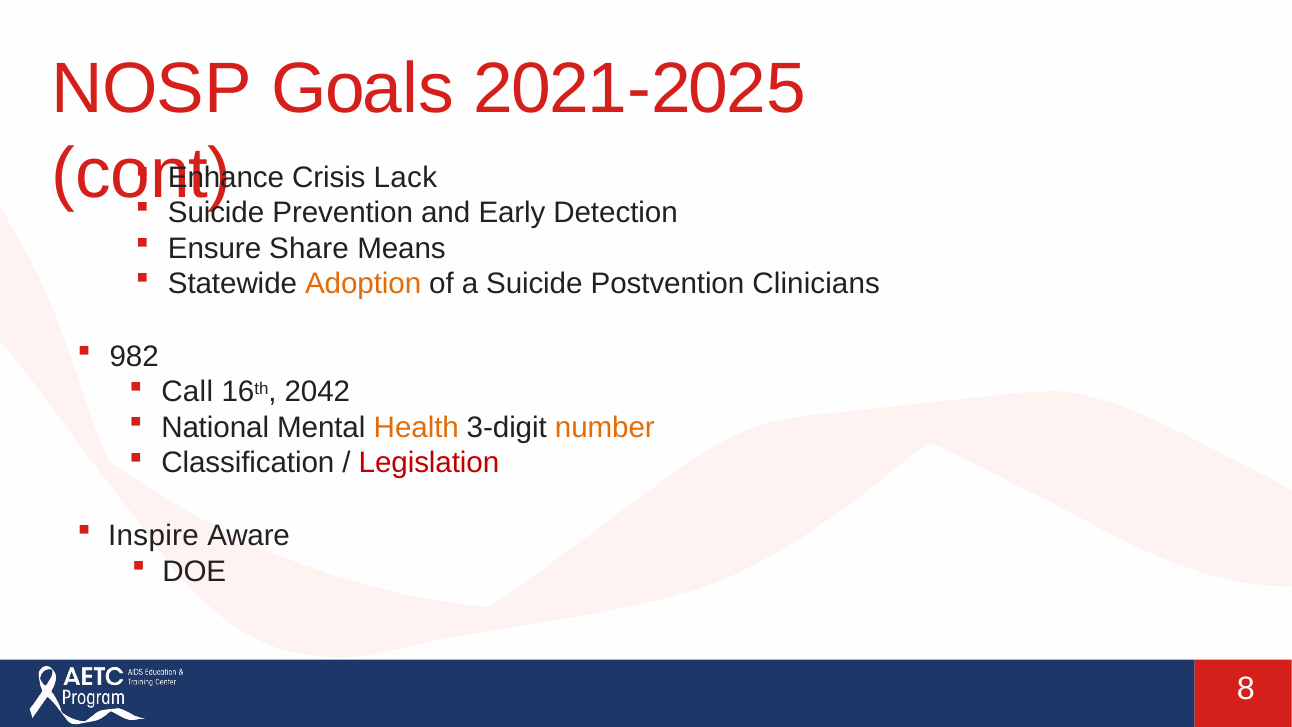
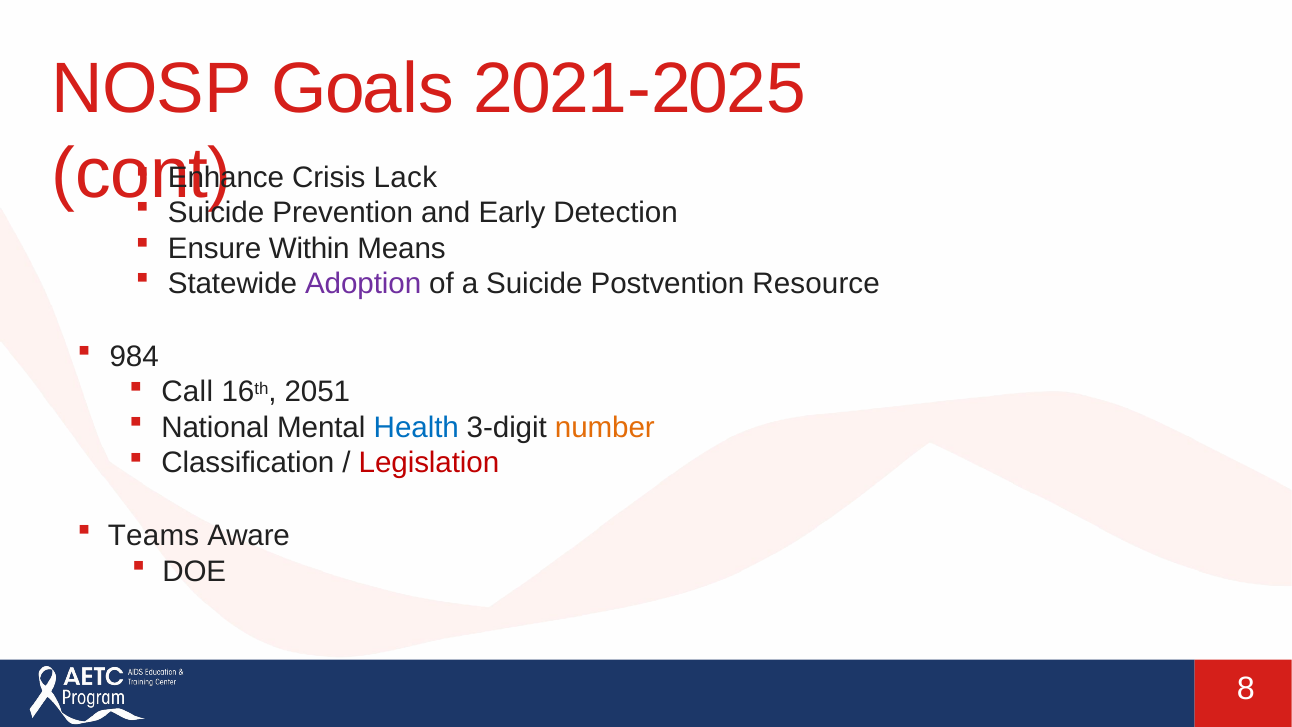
Share: Share -> Within
Adoption colour: orange -> purple
Clinicians: Clinicians -> Resource
982: 982 -> 984
2042: 2042 -> 2051
Health colour: orange -> blue
Inspire: Inspire -> Teams
